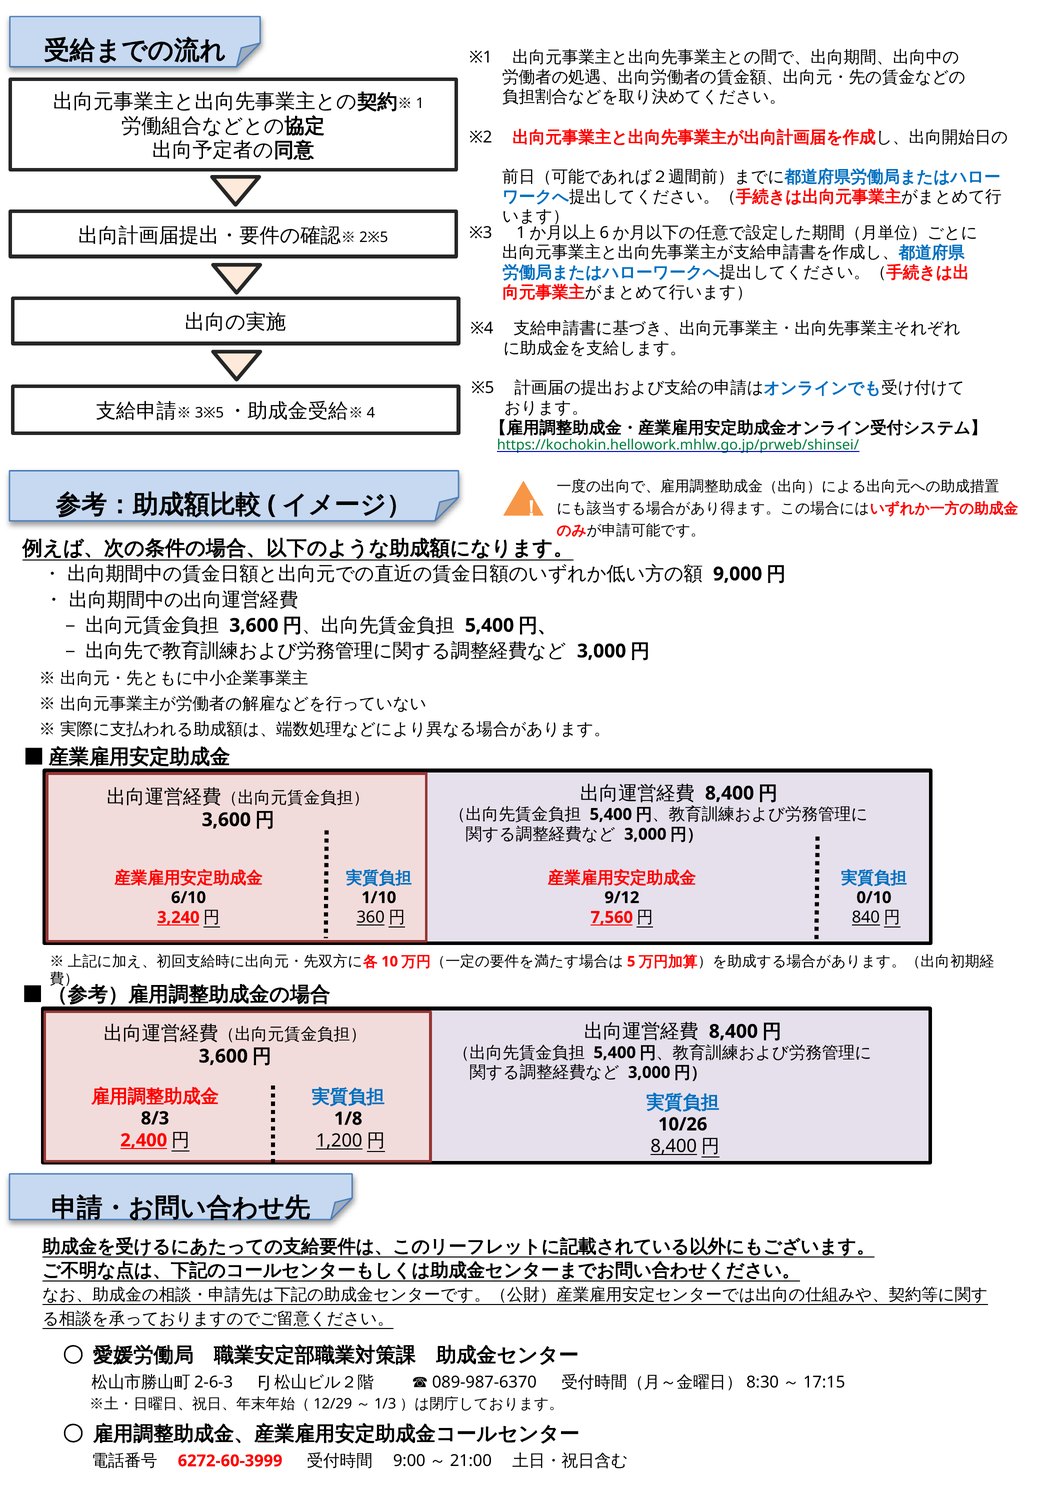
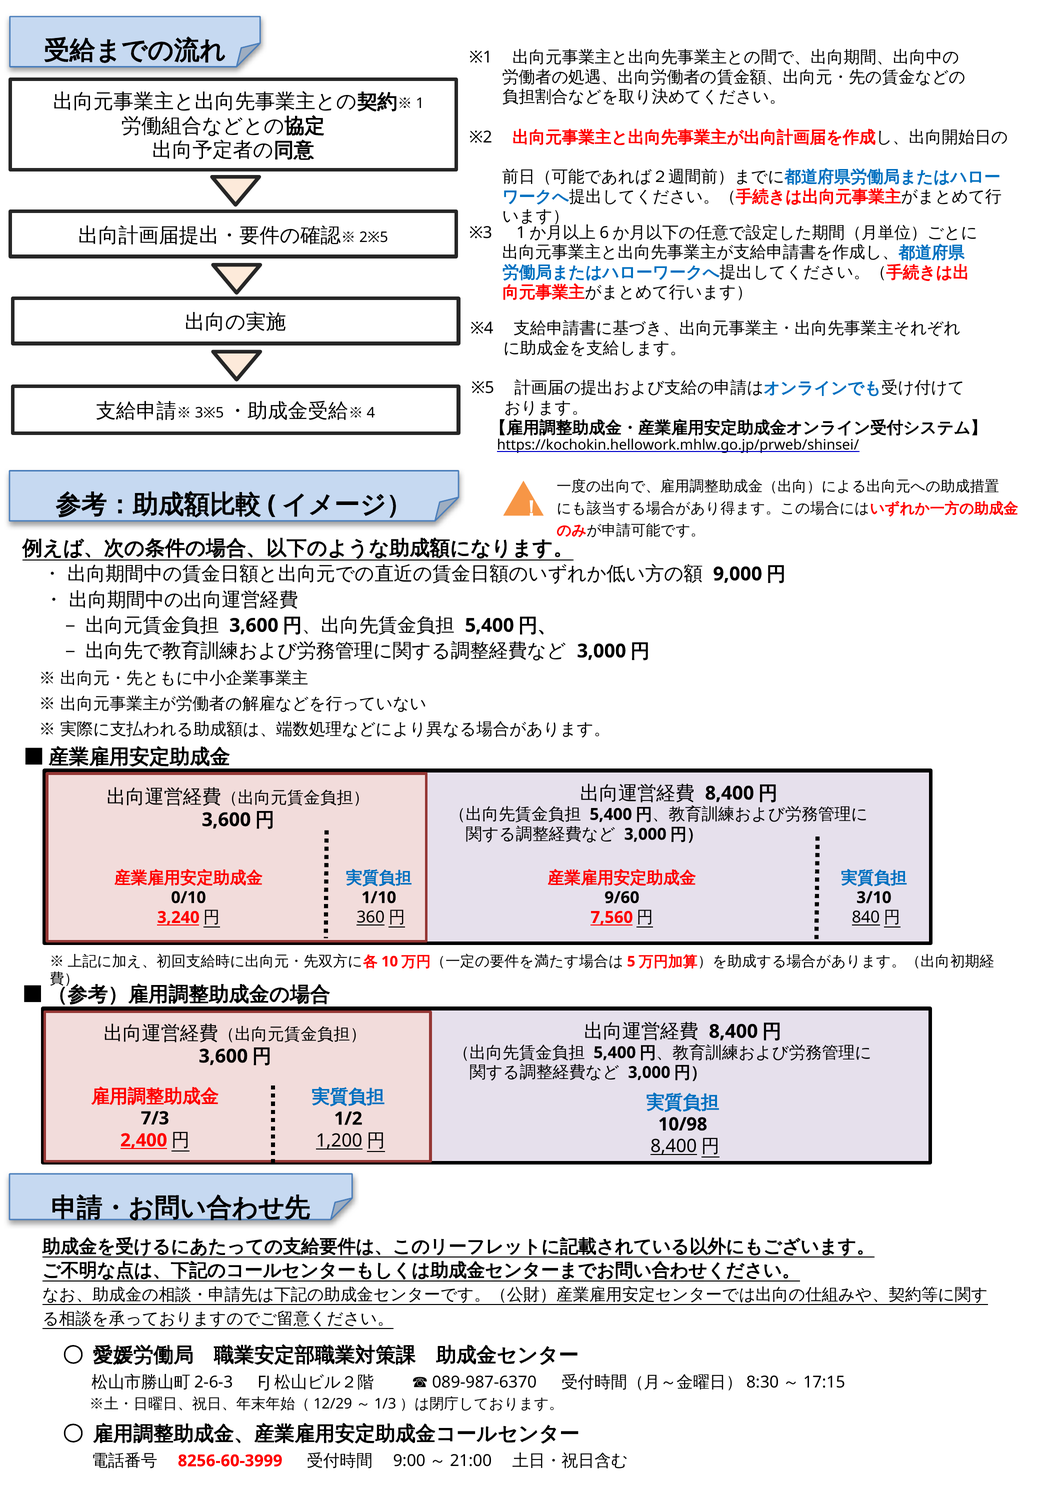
https://kochokin.hellowork.mhlw.go.jp/prweb/shinsei/ colour: green -> black
6/10: 6/10 -> 0/10
9/12: 9/12 -> 9/60
0/10: 0/10 -> 3/10
8/3: 8/3 -> 7/3
1/8: 1/8 -> 1/2
10/26: 10/26 -> 10/98
6272-60-3999: 6272-60-3999 -> 8256-60-3999
